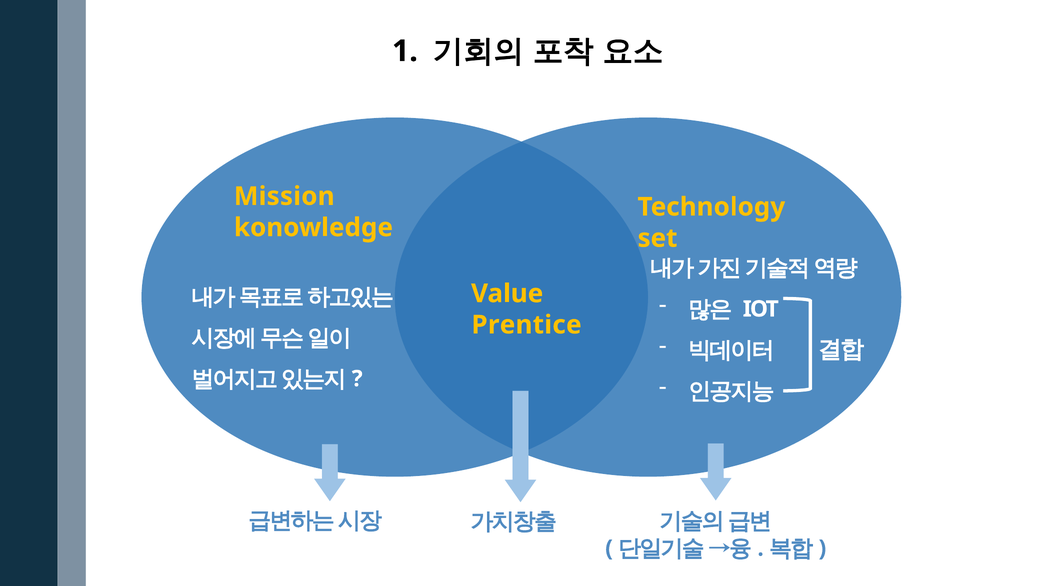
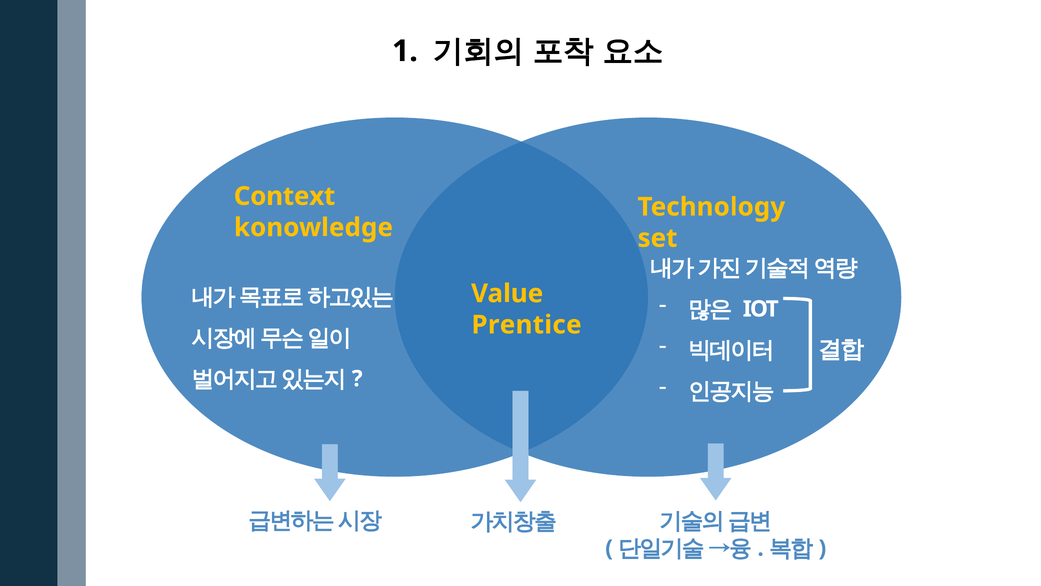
Mission: Mission -> Context
